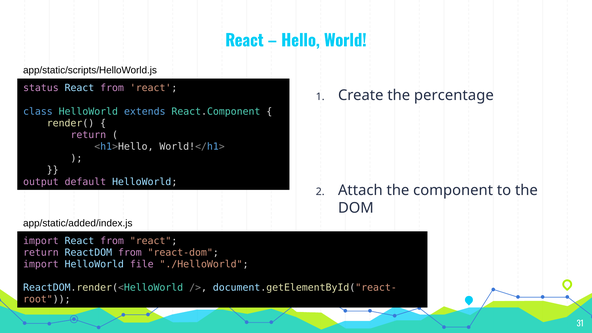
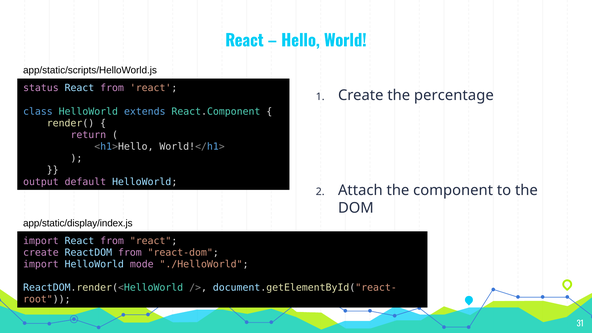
app/static/added/index.js: app/static/added/index.js -> app/static/display/index.js
return at (41, 253): return -> create
file: file -> mode
